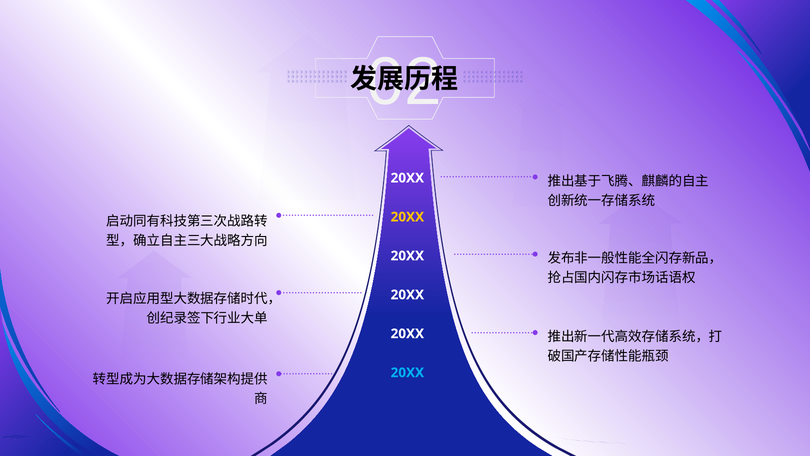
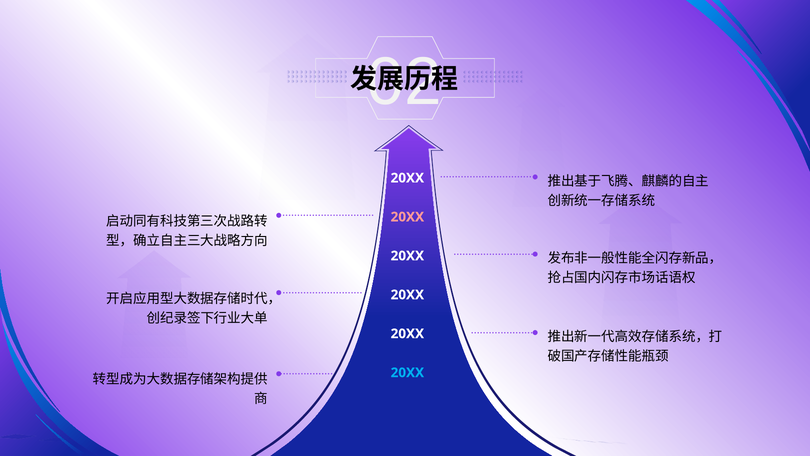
20XX at (407, 217) colour: yellow -> pink
